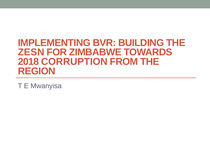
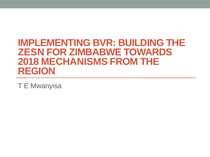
CORRUPTION: CORRUPTION -> MECHANISMS
